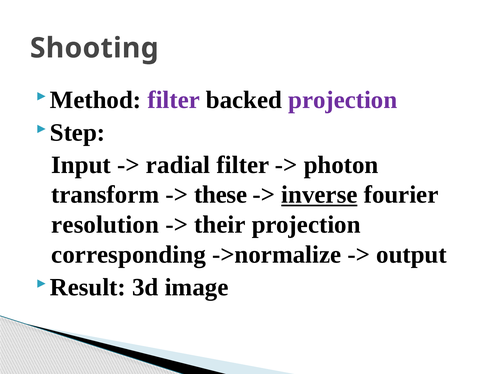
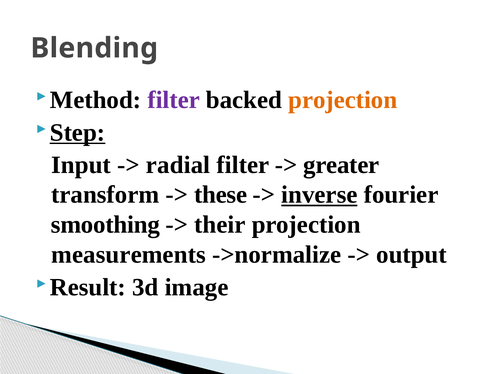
Shooting: Shooting -> Blending
projection at (343, 100) colour: purple -> orange
Step underline: none -> present
photon: photon -> greater
resolution: resolution -> smoothing
corresponding: corresponding -> measurements
